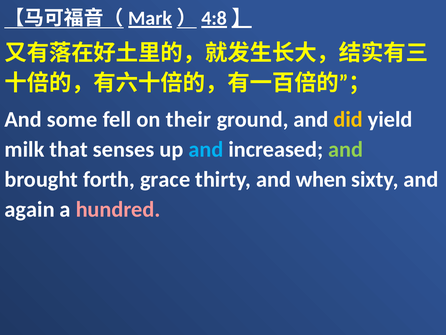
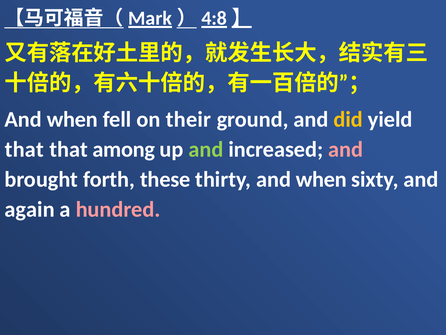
some at (72, 119): some -> when
milk at (24, 149): milk -> that
senses: senses -> among
and at (206, 149) colour: light blue -> light green
and at (346, 149) colour: light green -> pink
grace: grace -> these
